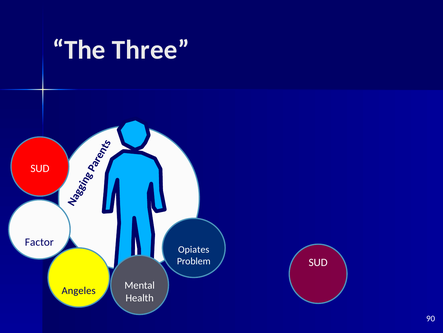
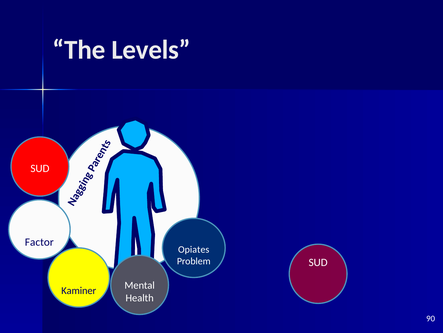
Three: Three -> Levels
Angeles: Angeles -> Kaminer
